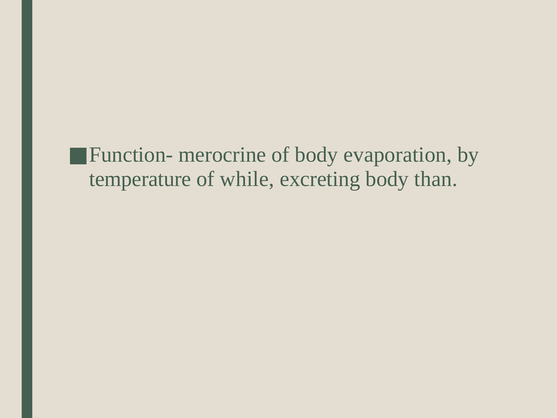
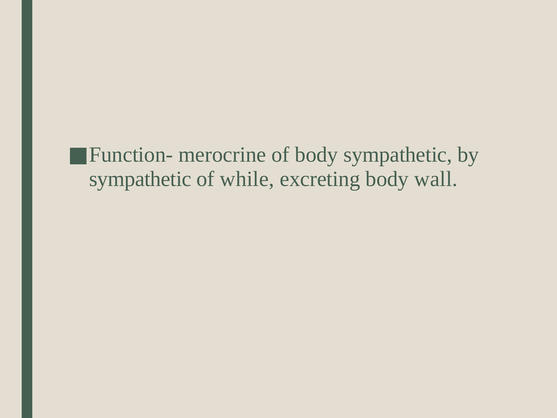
body evaporation: evaporation -> sympathetic
temperature at (140, 179): temperature -> sympathetic
than: than -> wall
